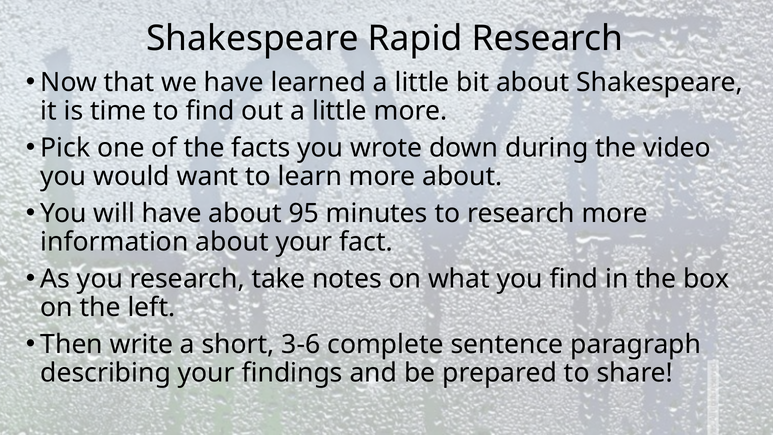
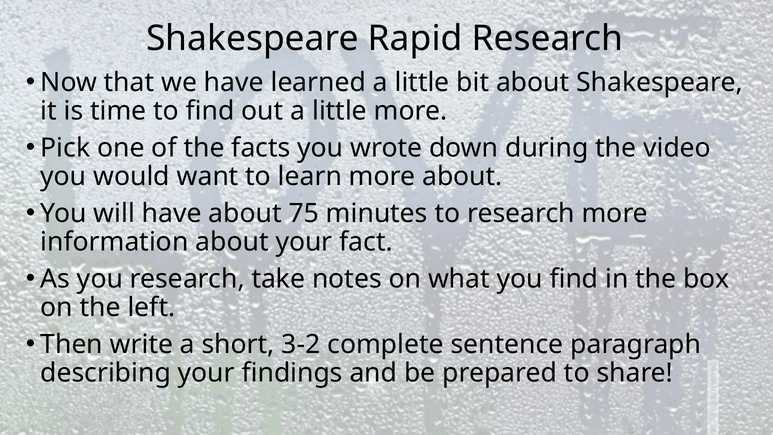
95: 95 -> 75
3-6: 3-6 -> 3-2
